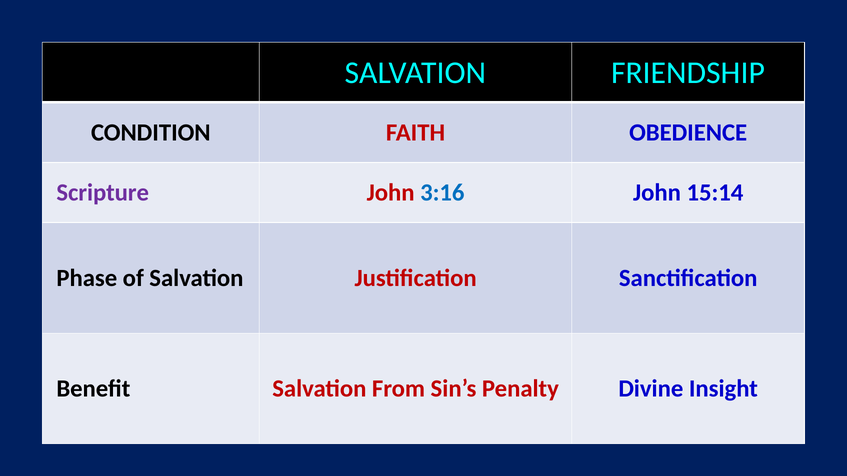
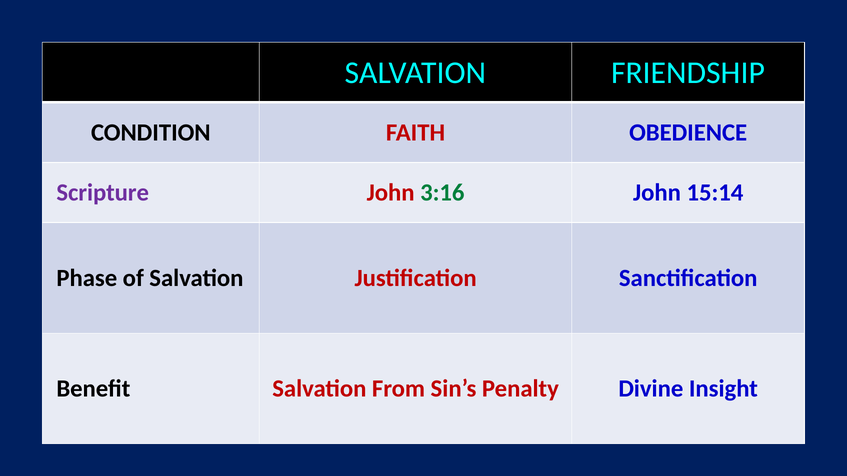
3:16 colour: blue -> green
